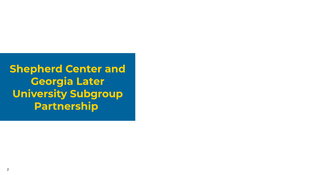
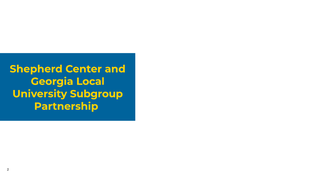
Later: Later -> Local
